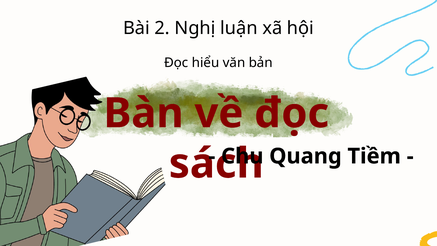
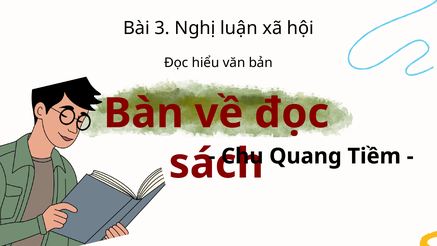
2: 2 -> 3
